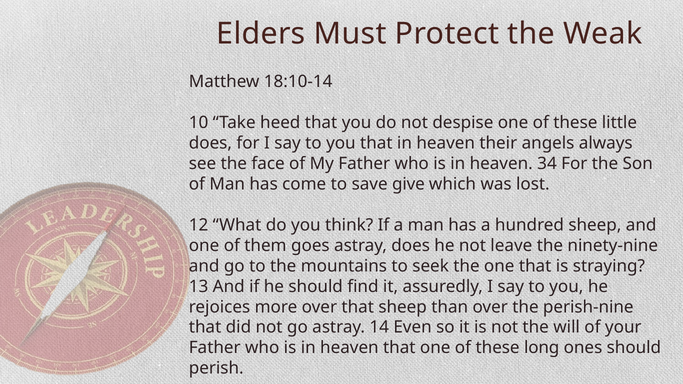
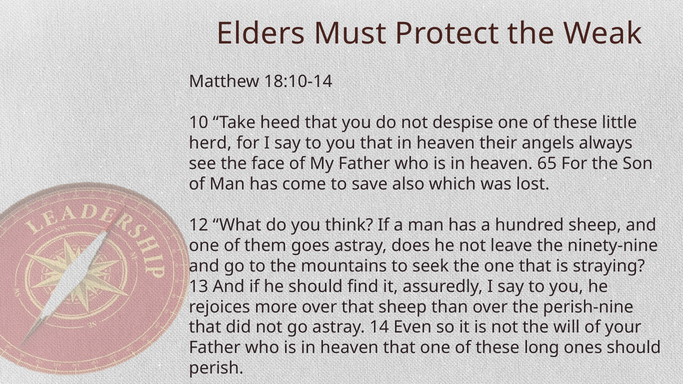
does at (210, 143): does -> herd
34: 34 -> 65
give: give -> also
